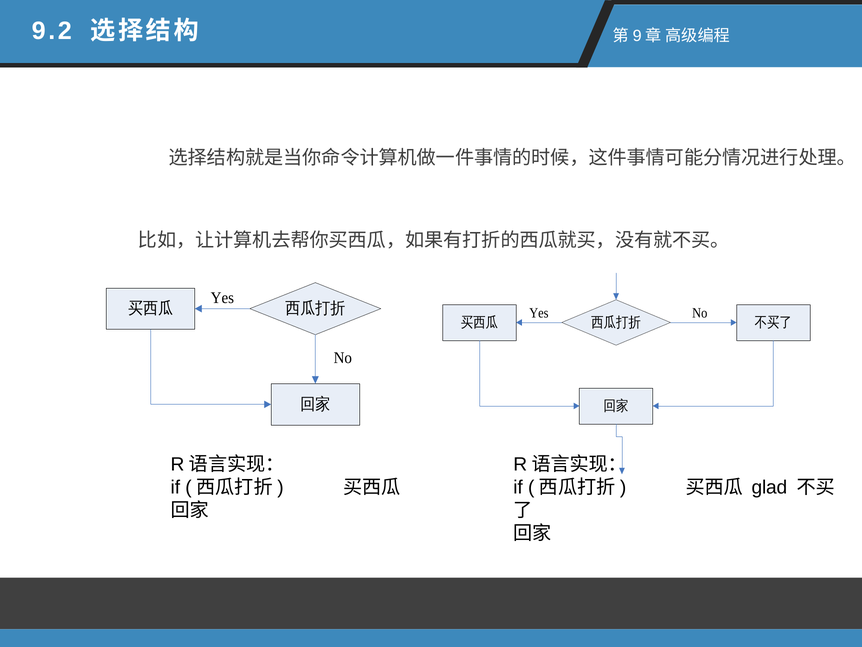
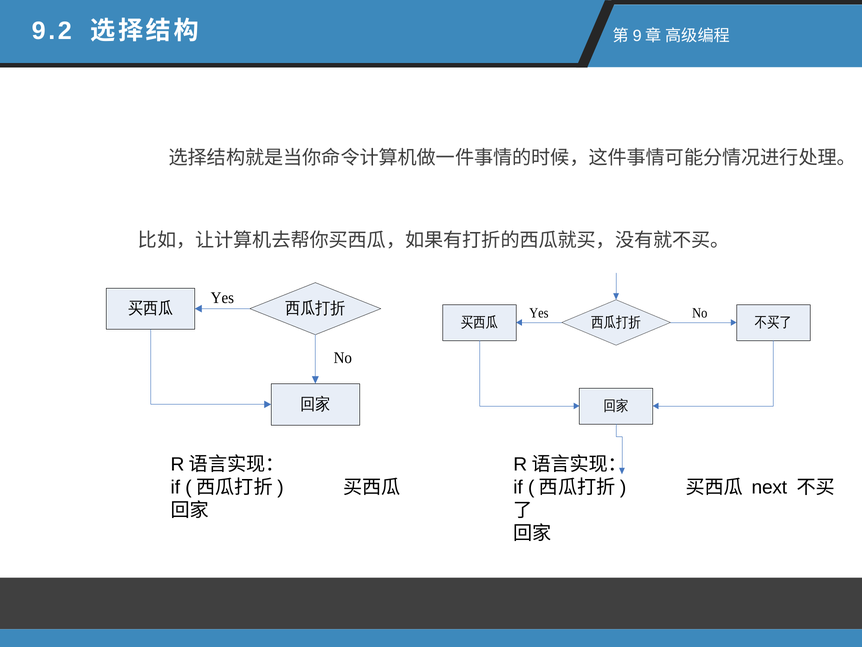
glad: glad -> next
